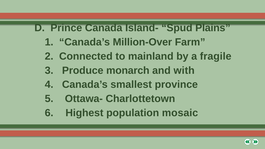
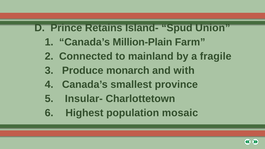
Canada: Canada -> Retains
Plains: Plains -> Union
Million-Over: Million-Over -> Million-Plain
Ottawa-: Ottawa- -> Insular-
